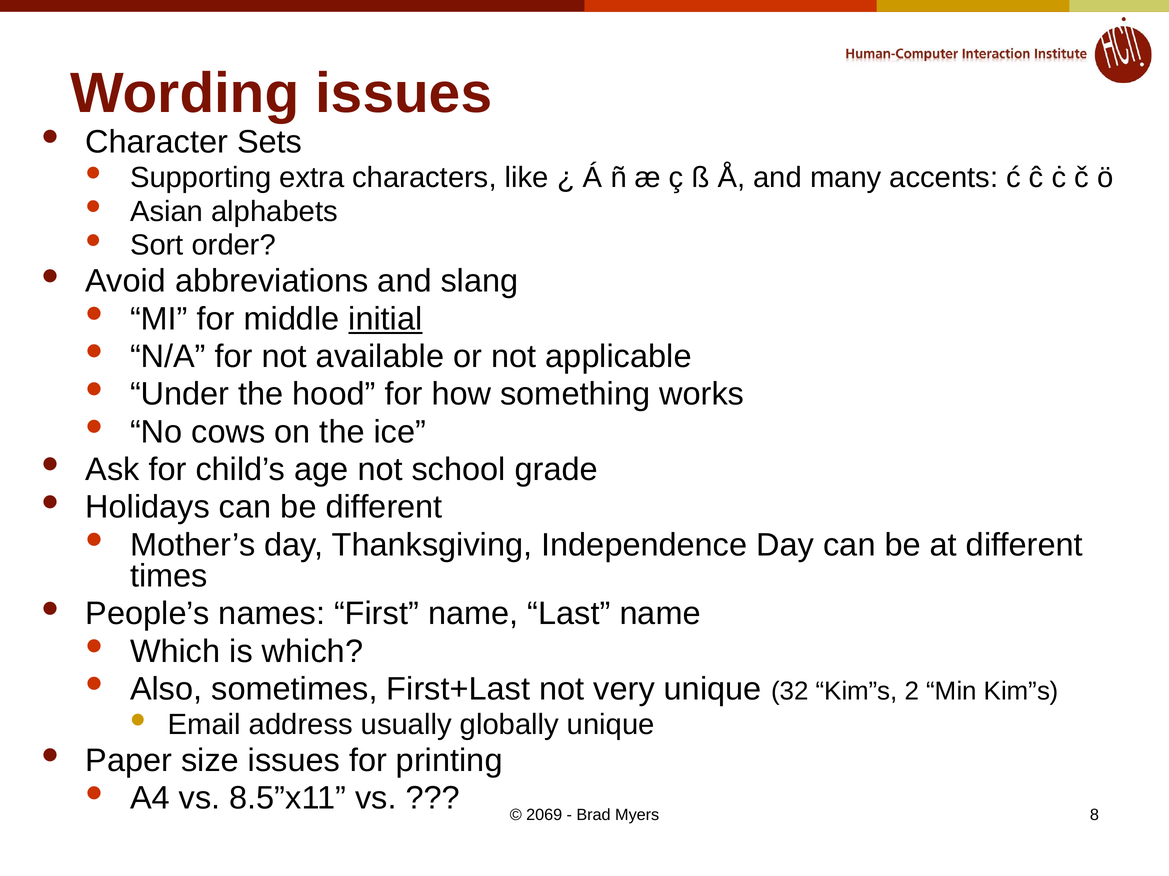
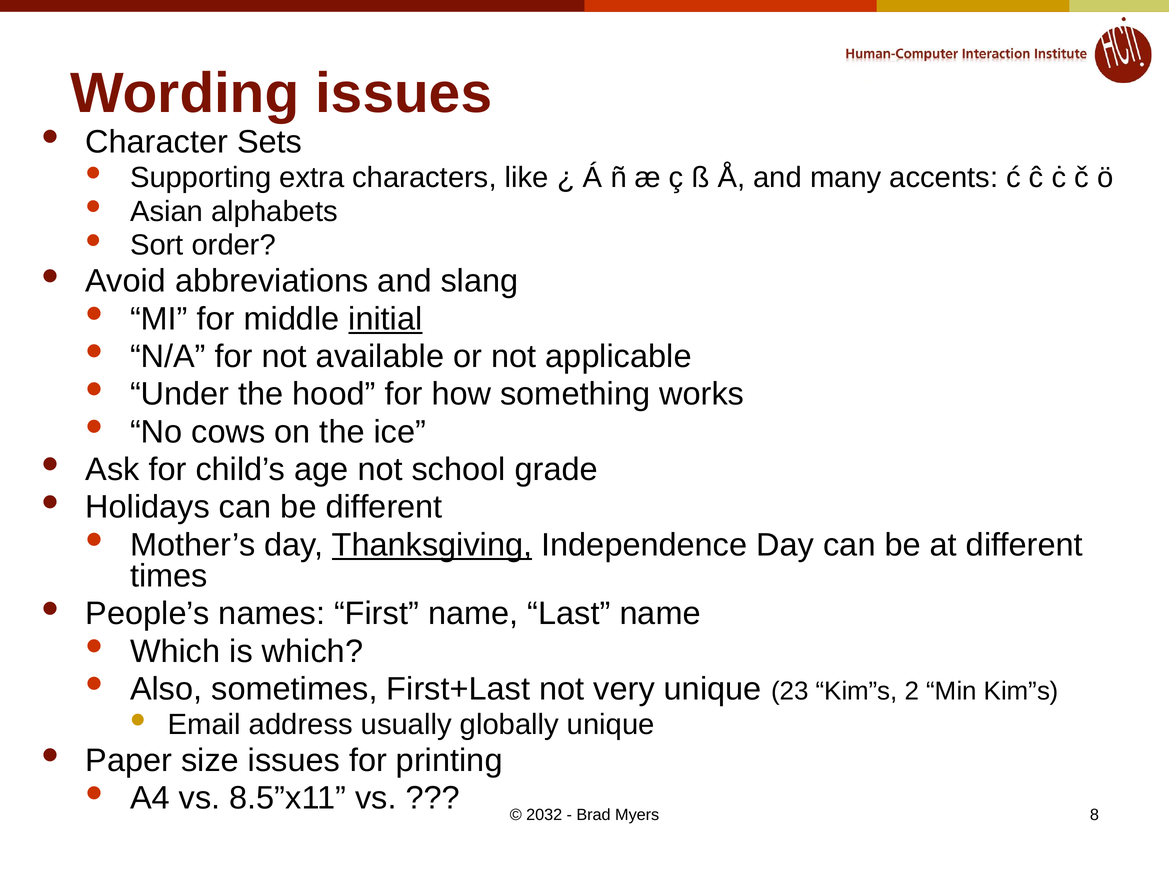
Thanksgiving underline: none -> present
32: 32 -> 23
2069: 2069 -> 2032
